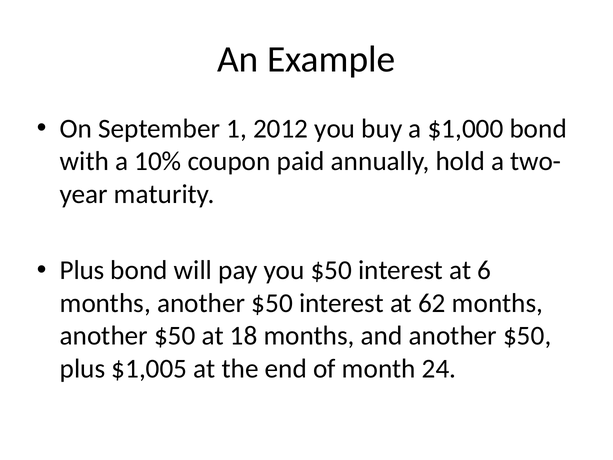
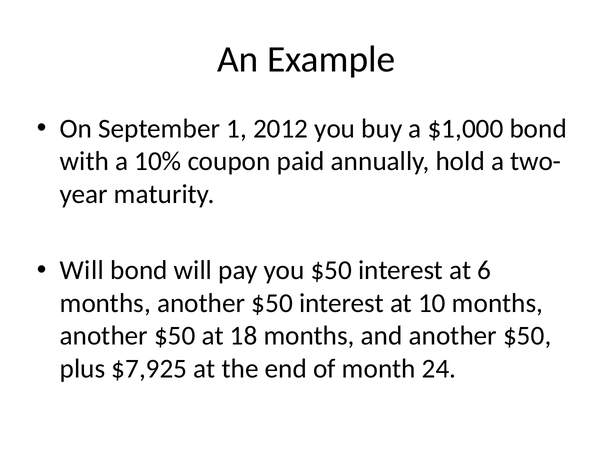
Plus at (82, 270): Plus -> Will
62: 62 -> 10
$1,005: $1,005 -> $7,925
